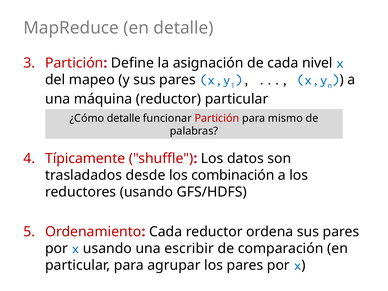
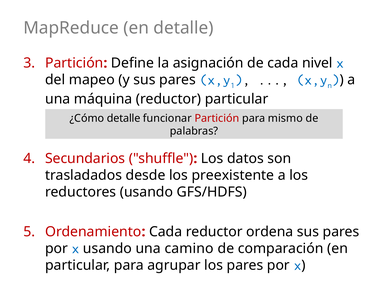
Típicamente: Típicamente -> Secundarios
combinación: combinación -> preexistente
escribir: escribir -> camino
